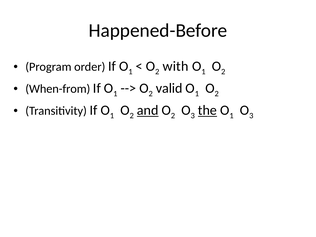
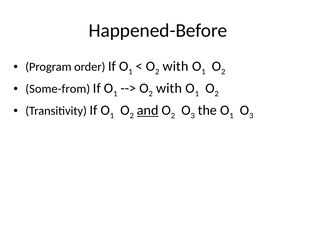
When-from: When-from -> Some-from
valid at (169, 88): valid -> with
the underline: present -> none
